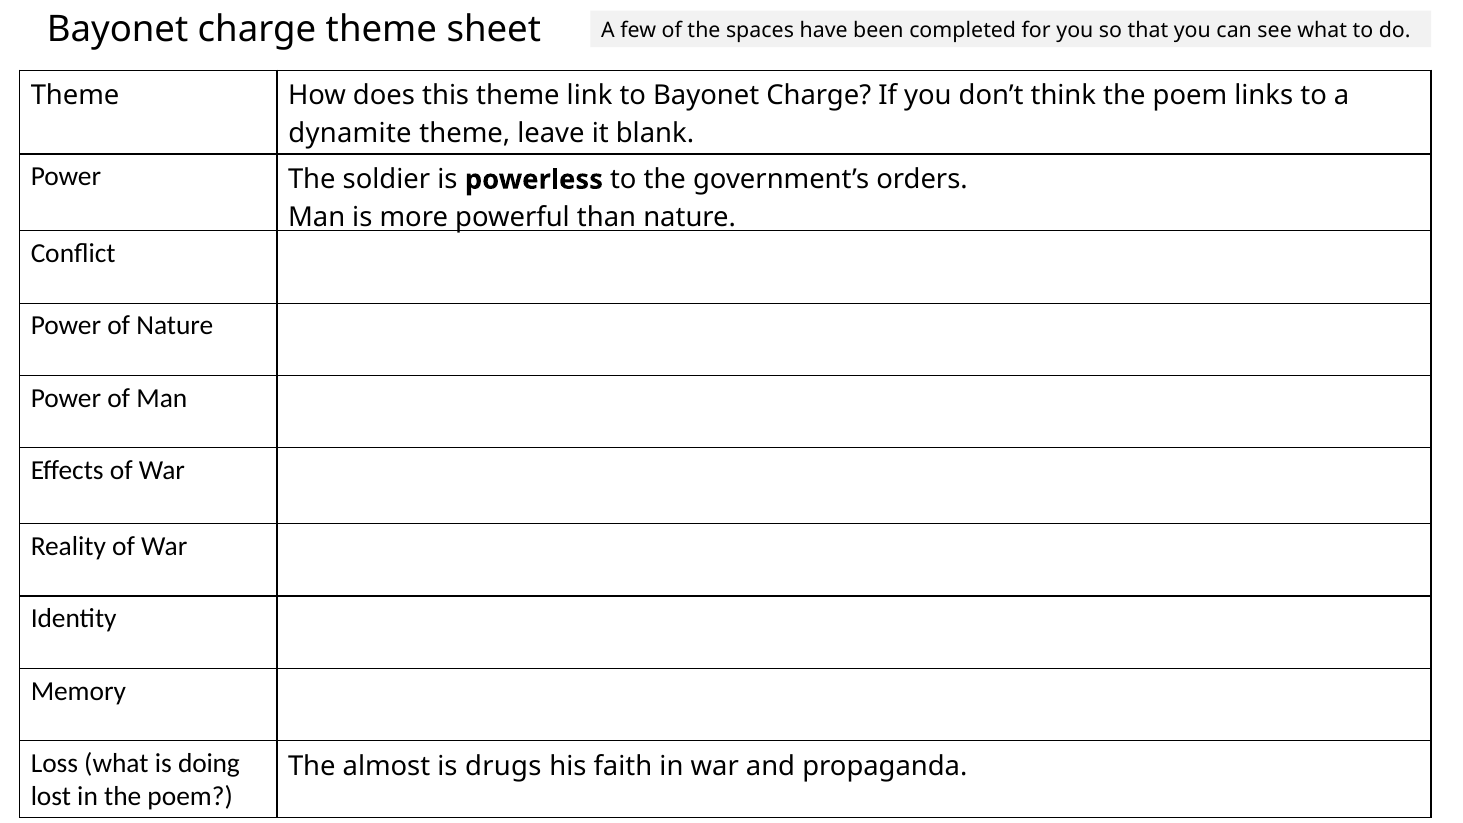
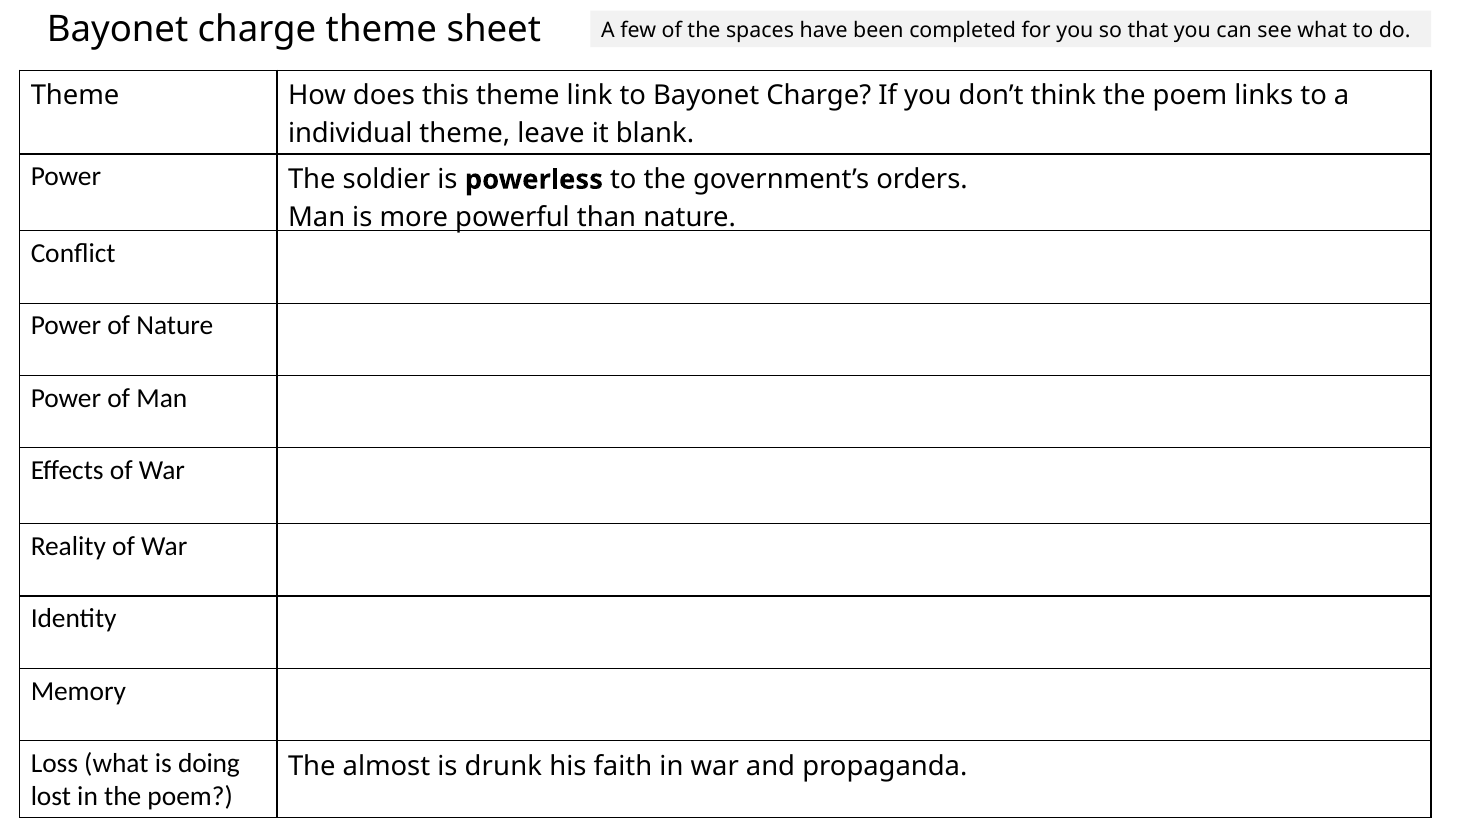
dynamite: dynamite -> individual
drugs: drugs -> drunk
